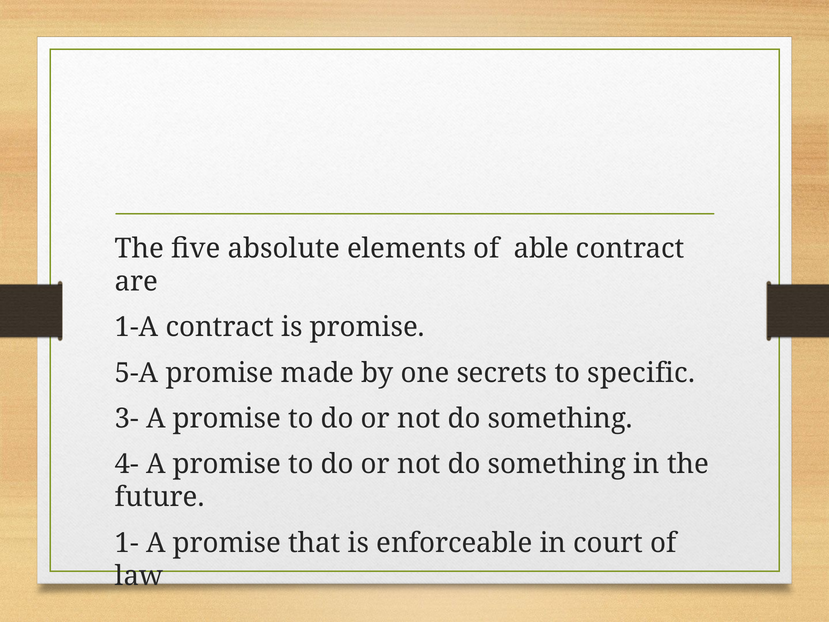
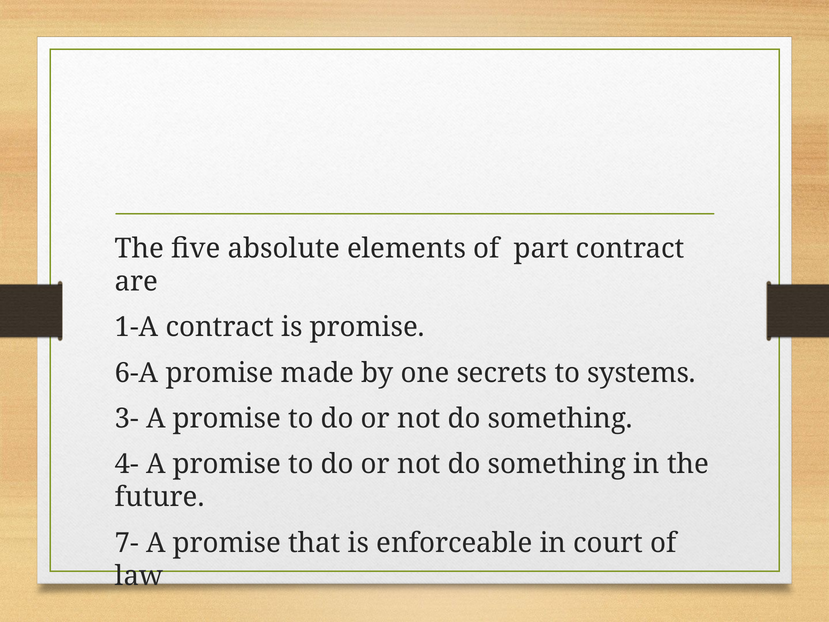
able: able -> part
5-A: 5-A -> 6-A
specific: specific -> systems
1-: 1- -> 7-
